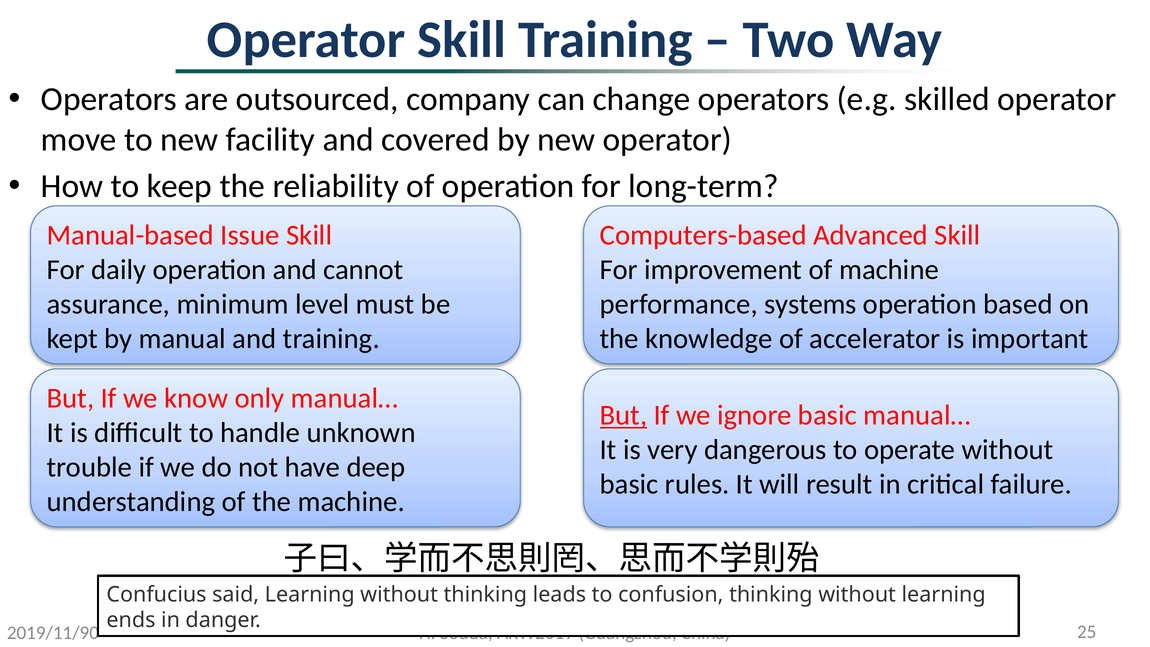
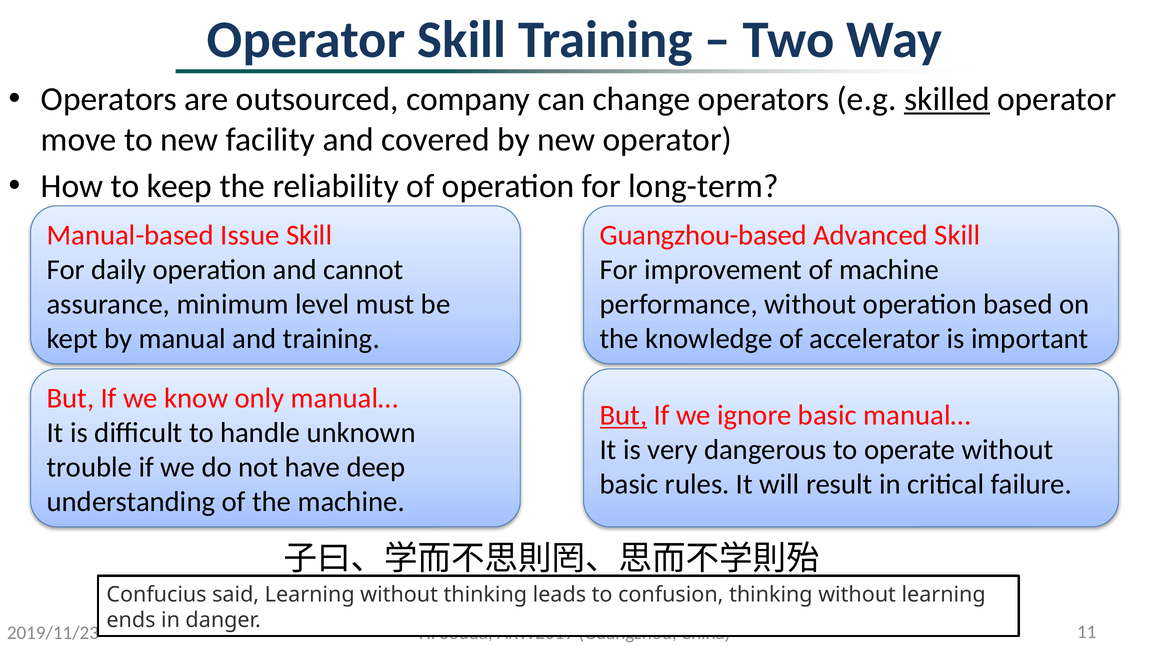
skilled underline: none -> present
Computers-based: Computers-based -> Guangzhou-based
performance systems: systems -> without
2019/11/90: 2019/11/90 -> 2019/11/23
25: 25 -> 11
